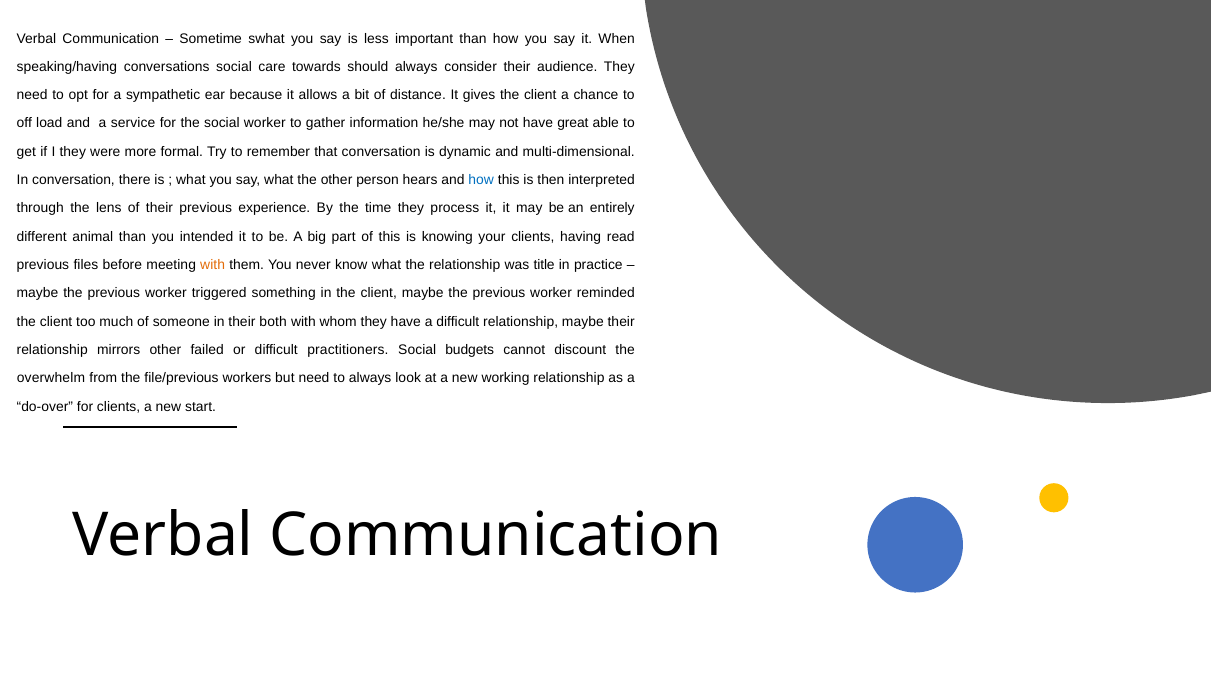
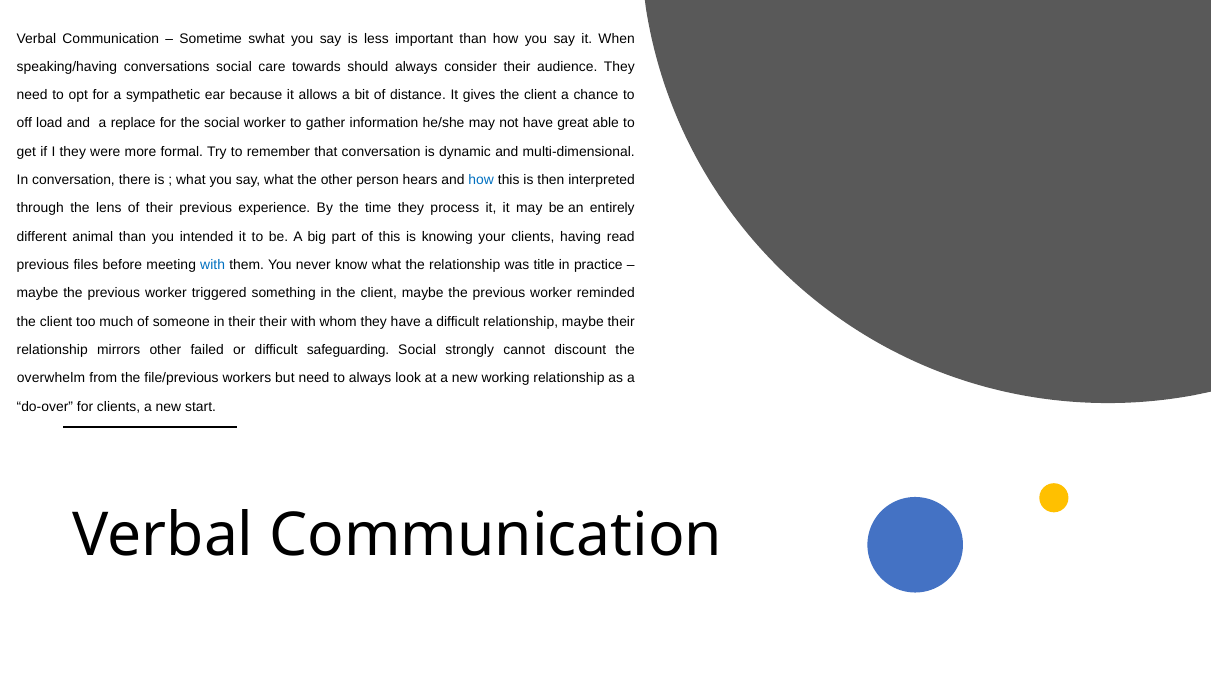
service: service -> replace
with at (213, 265) colour: orange -> blue
their both: both -> their
practitioners: practitioners -> safeguarding
budgets: budgets -> strongly
